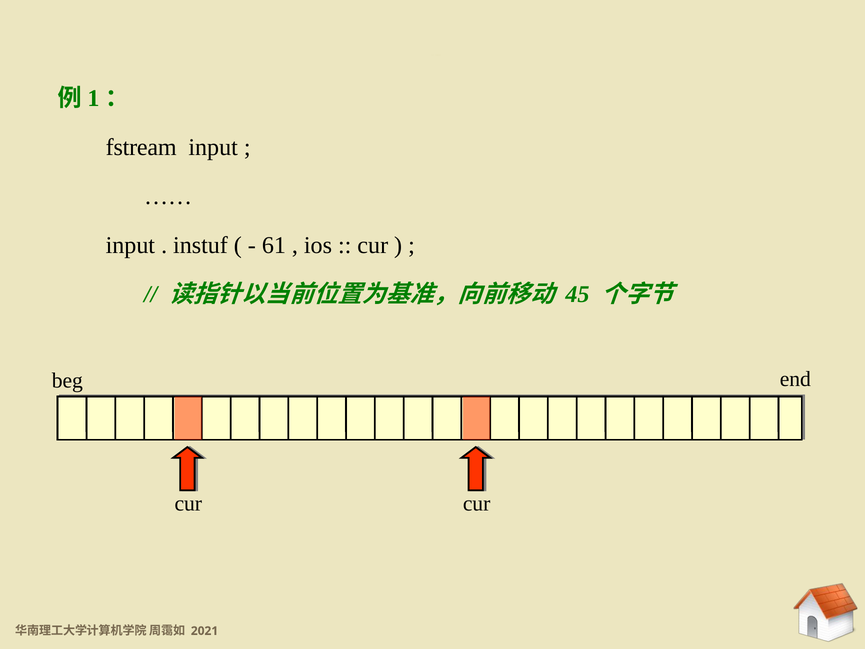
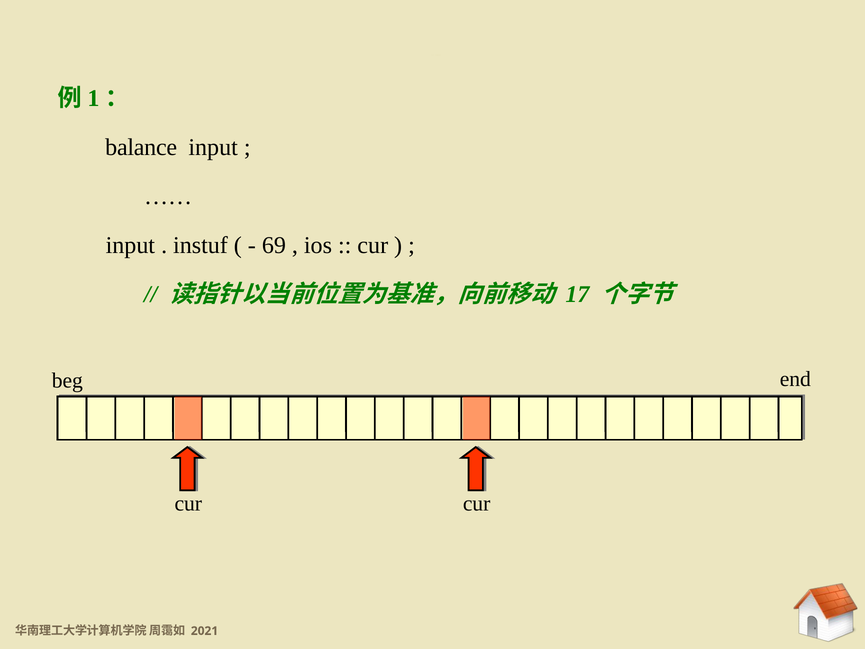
fstream: fstream -> balance
61: 61 -> 69
45: 45 -> 17
